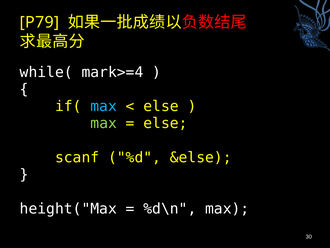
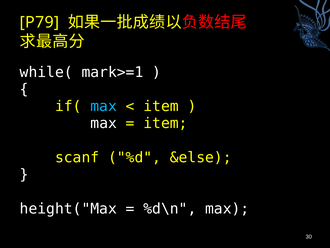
mark>=4: mark>=4 -> mark>=1
else at (161, 106): else -> item
max at (104, 123) colour: light green -> white
else at (165, 123): else -> item
